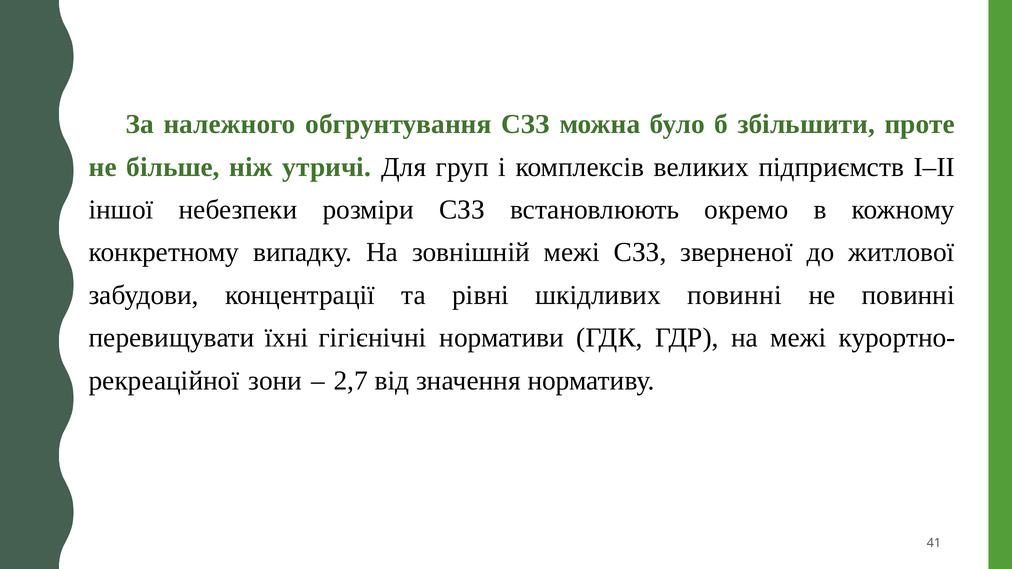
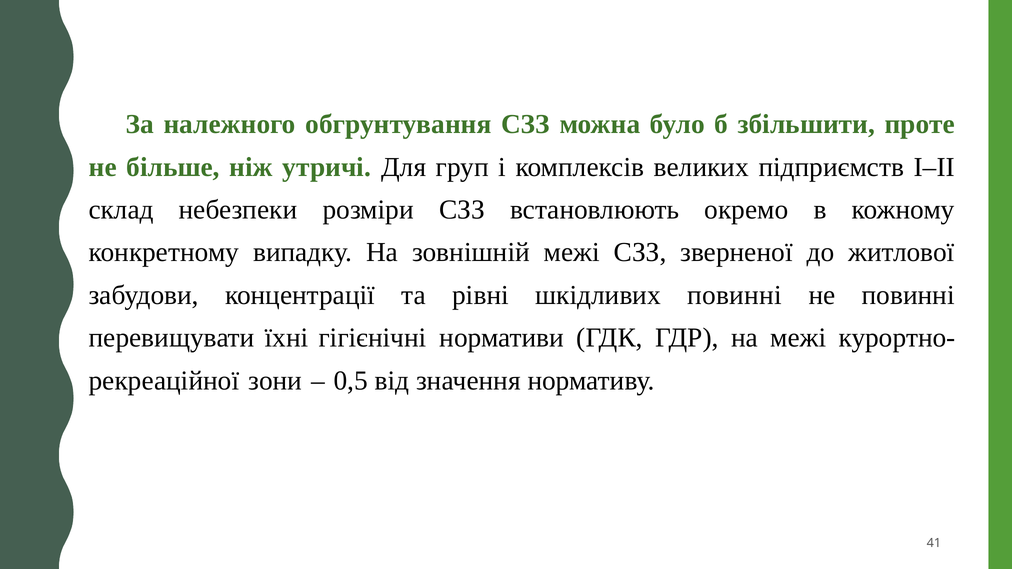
іншої: іншої -> склад
2,7: 2,7 -> 0,5
